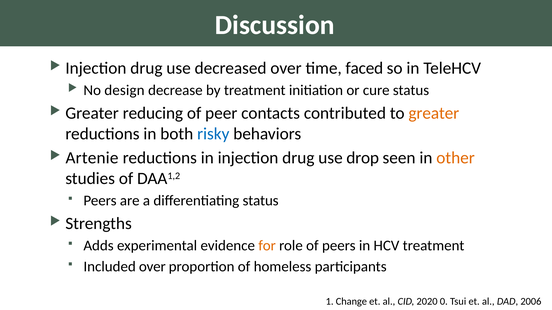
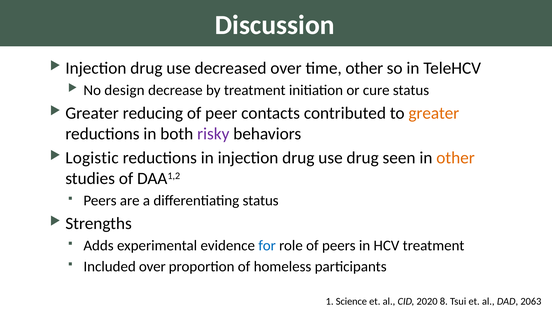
time faced: faced -> other
risky colour: blue -> purple
Artenie: Artenie -> Logistic
use drop: drop -> drug
for colour: orange -> blue
Change: Change -> Science
0: 0 -> 8
2006: 2006 -> 2063
